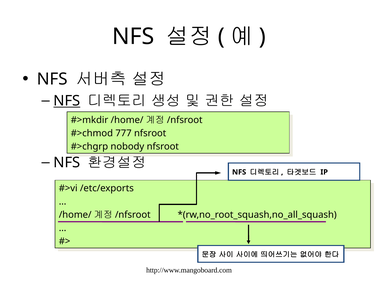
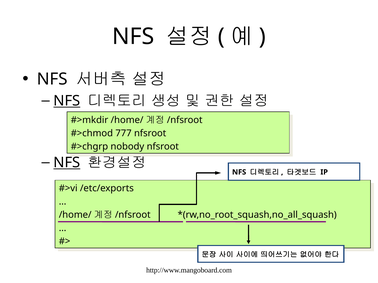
NFS at (67, 163) underline: none -> present
